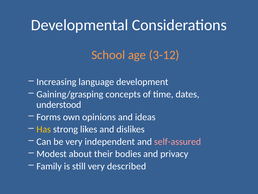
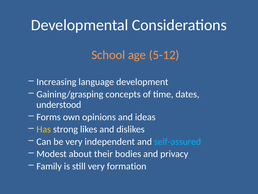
3-12: 3-12 -> 5-12
self-assured colour: pink -> light blue
described: described -> formation
